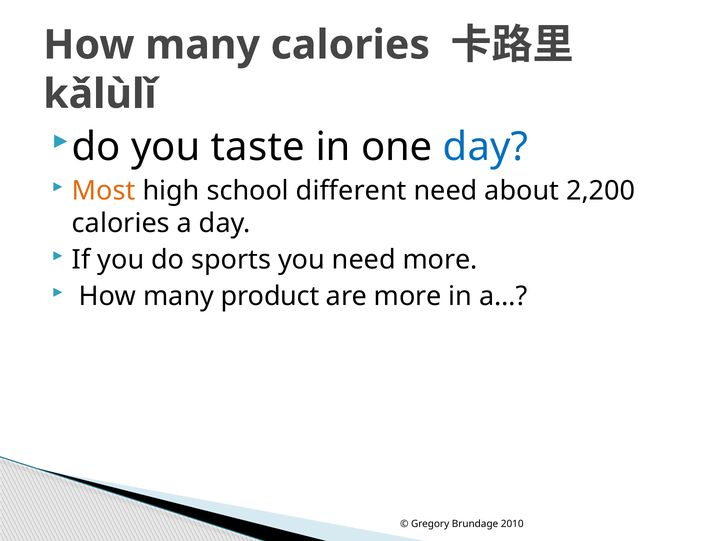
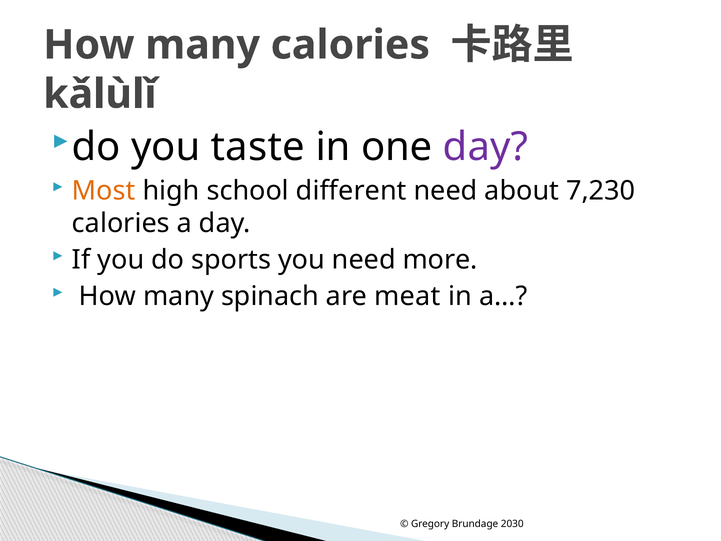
day at (486, 147) colour: blue -> purple
2,200: 2,200 -> 7,230
product: product -> spinach
are more: more -> meat
2010: 2010 -> 2030
